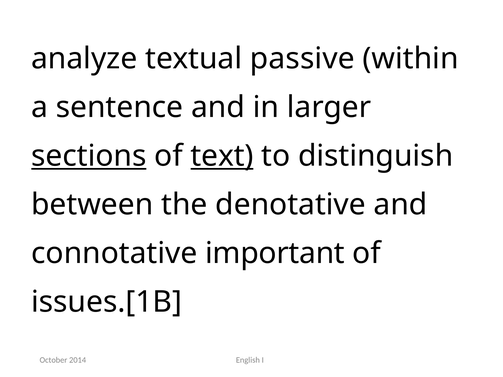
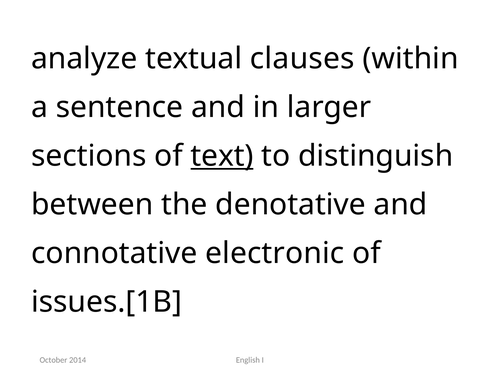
passive: passive -> clauses
sections underline: present -> none
important: important -> electronic
